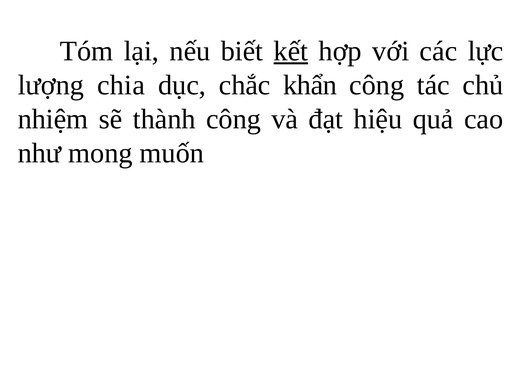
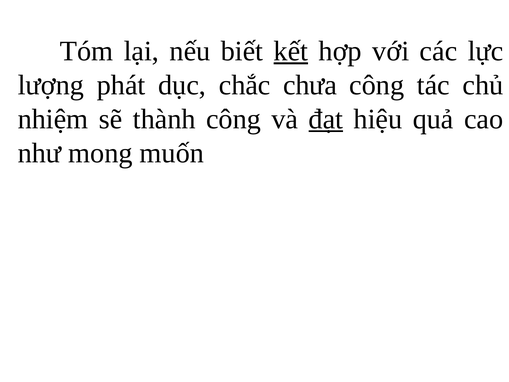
chia: chia -> phát
khẩn: khẩn -> chưa
đạt underline: none -> present
